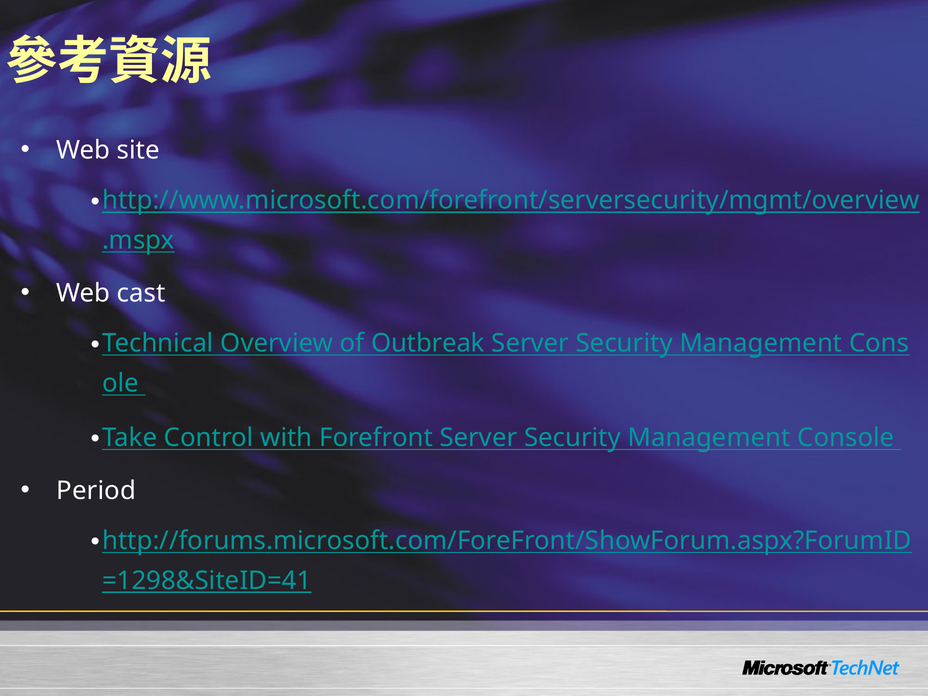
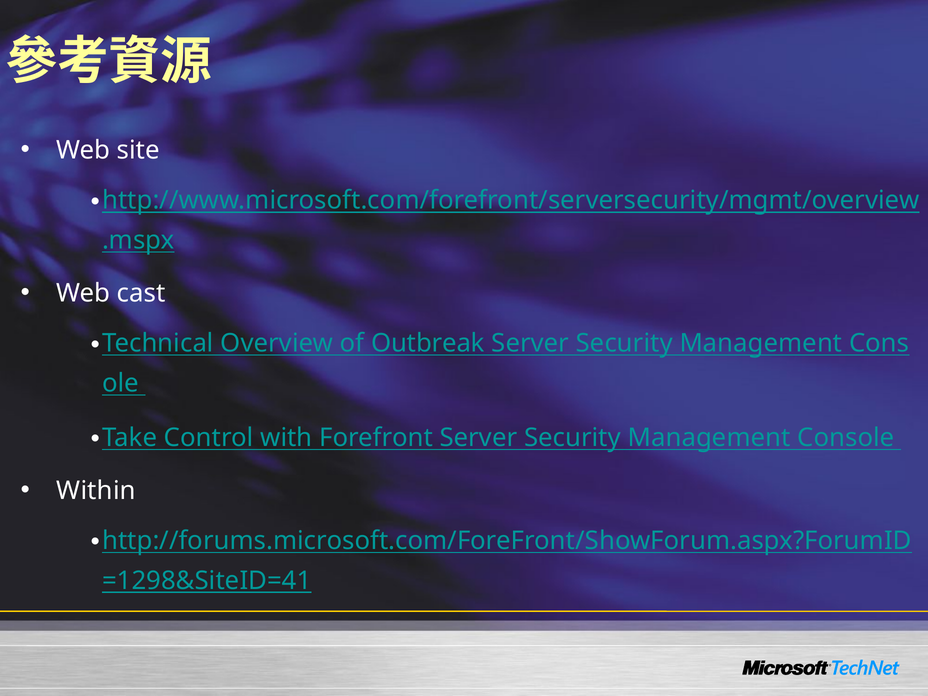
Period: Period -> Within
